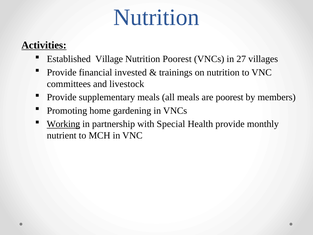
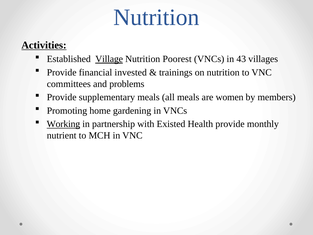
Village underline: none -> present
27: 27 -> 43
livestock: livestock -> problems
are poorest: poorest -> women
Special: Special -> Existed
